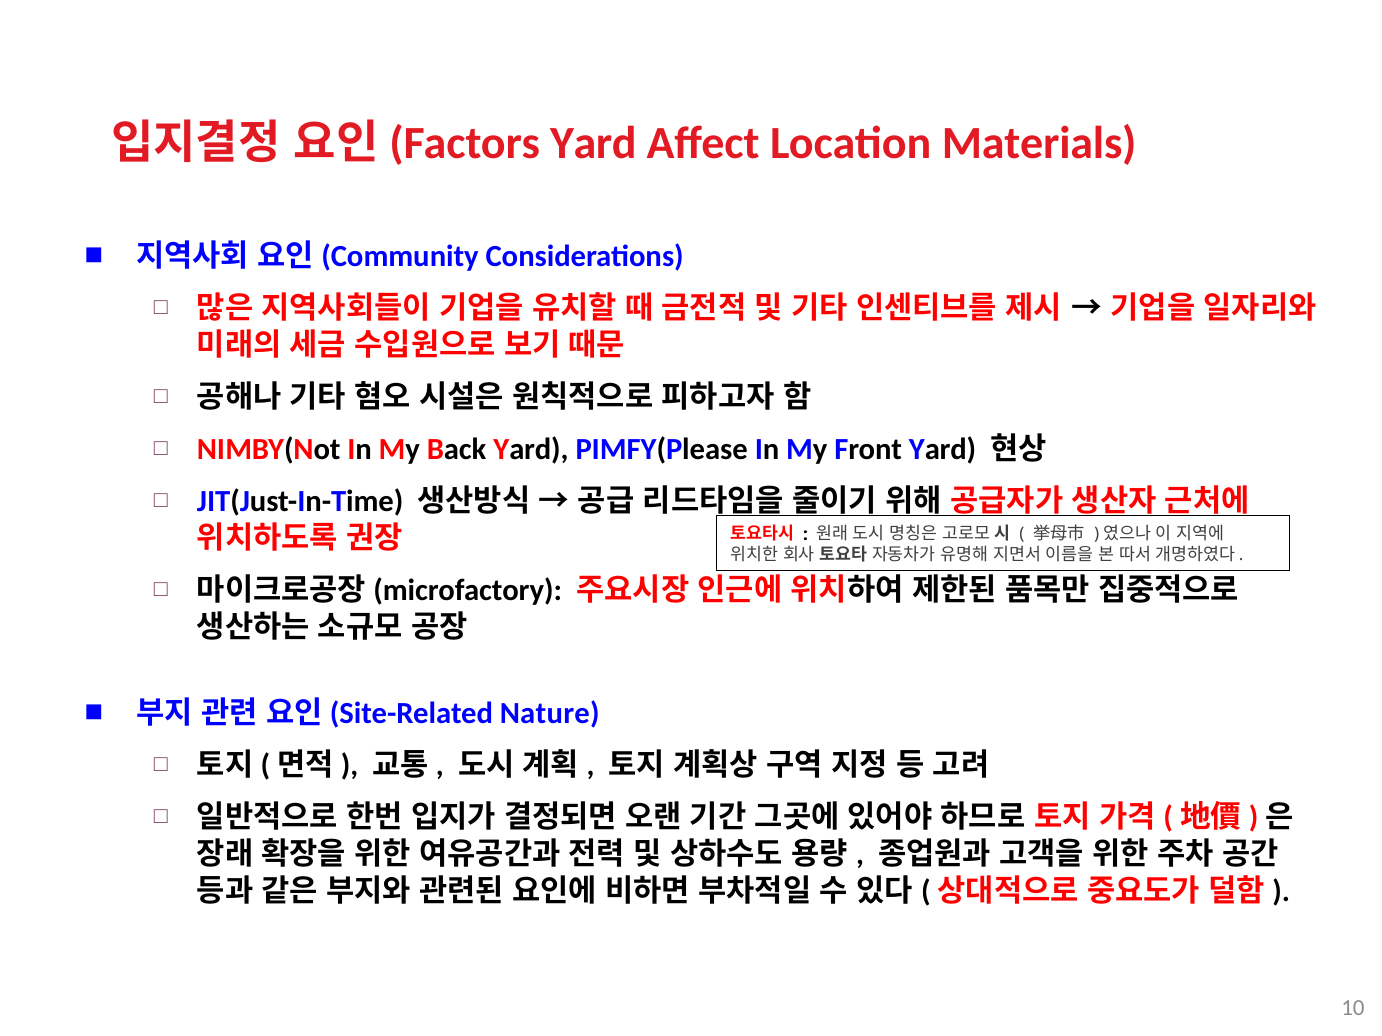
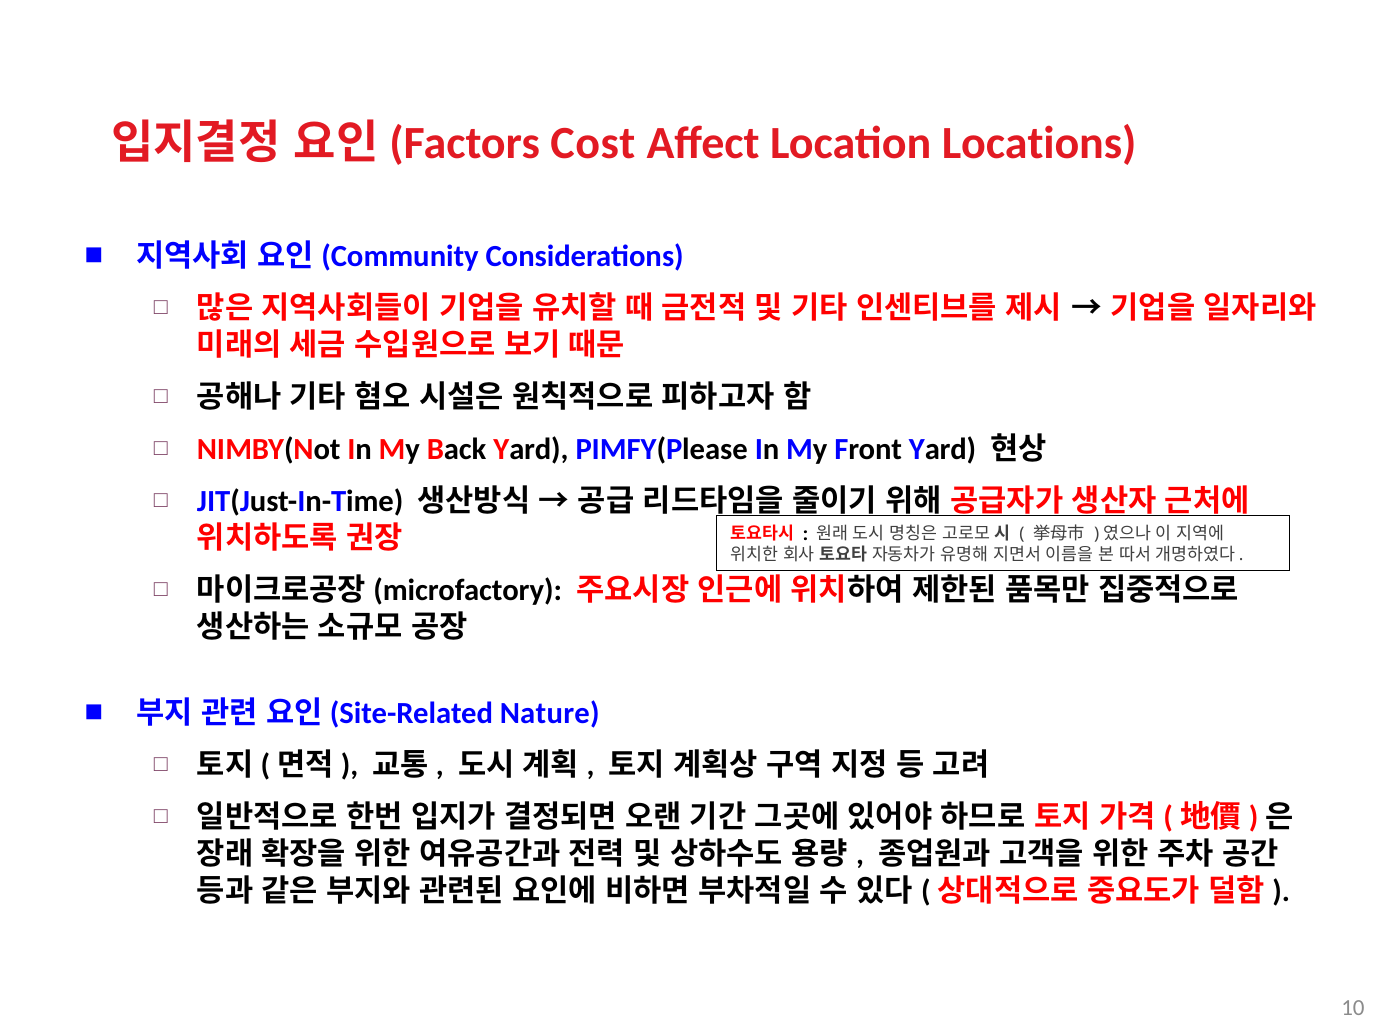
Yard at (593, 143): Yard -> Cost
Materials: Materials -> Locations
